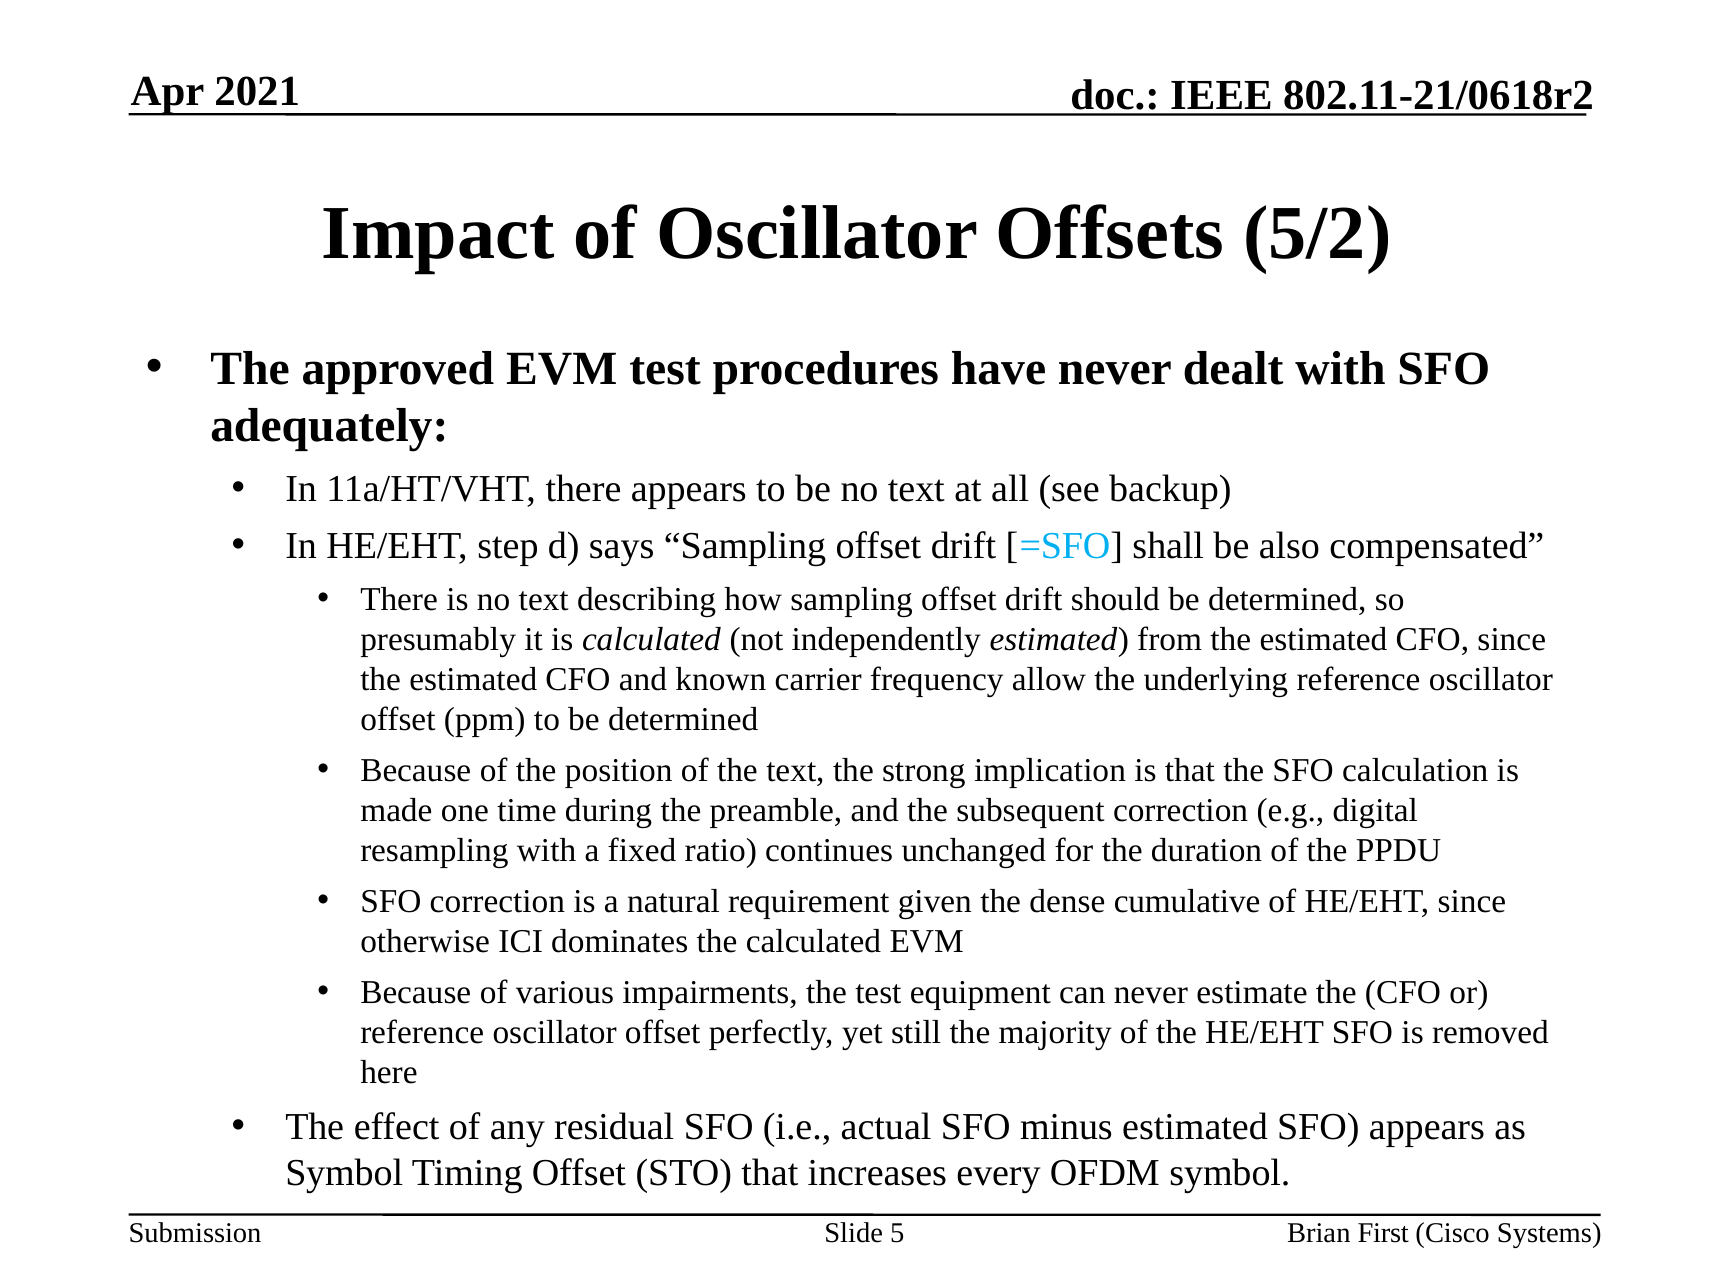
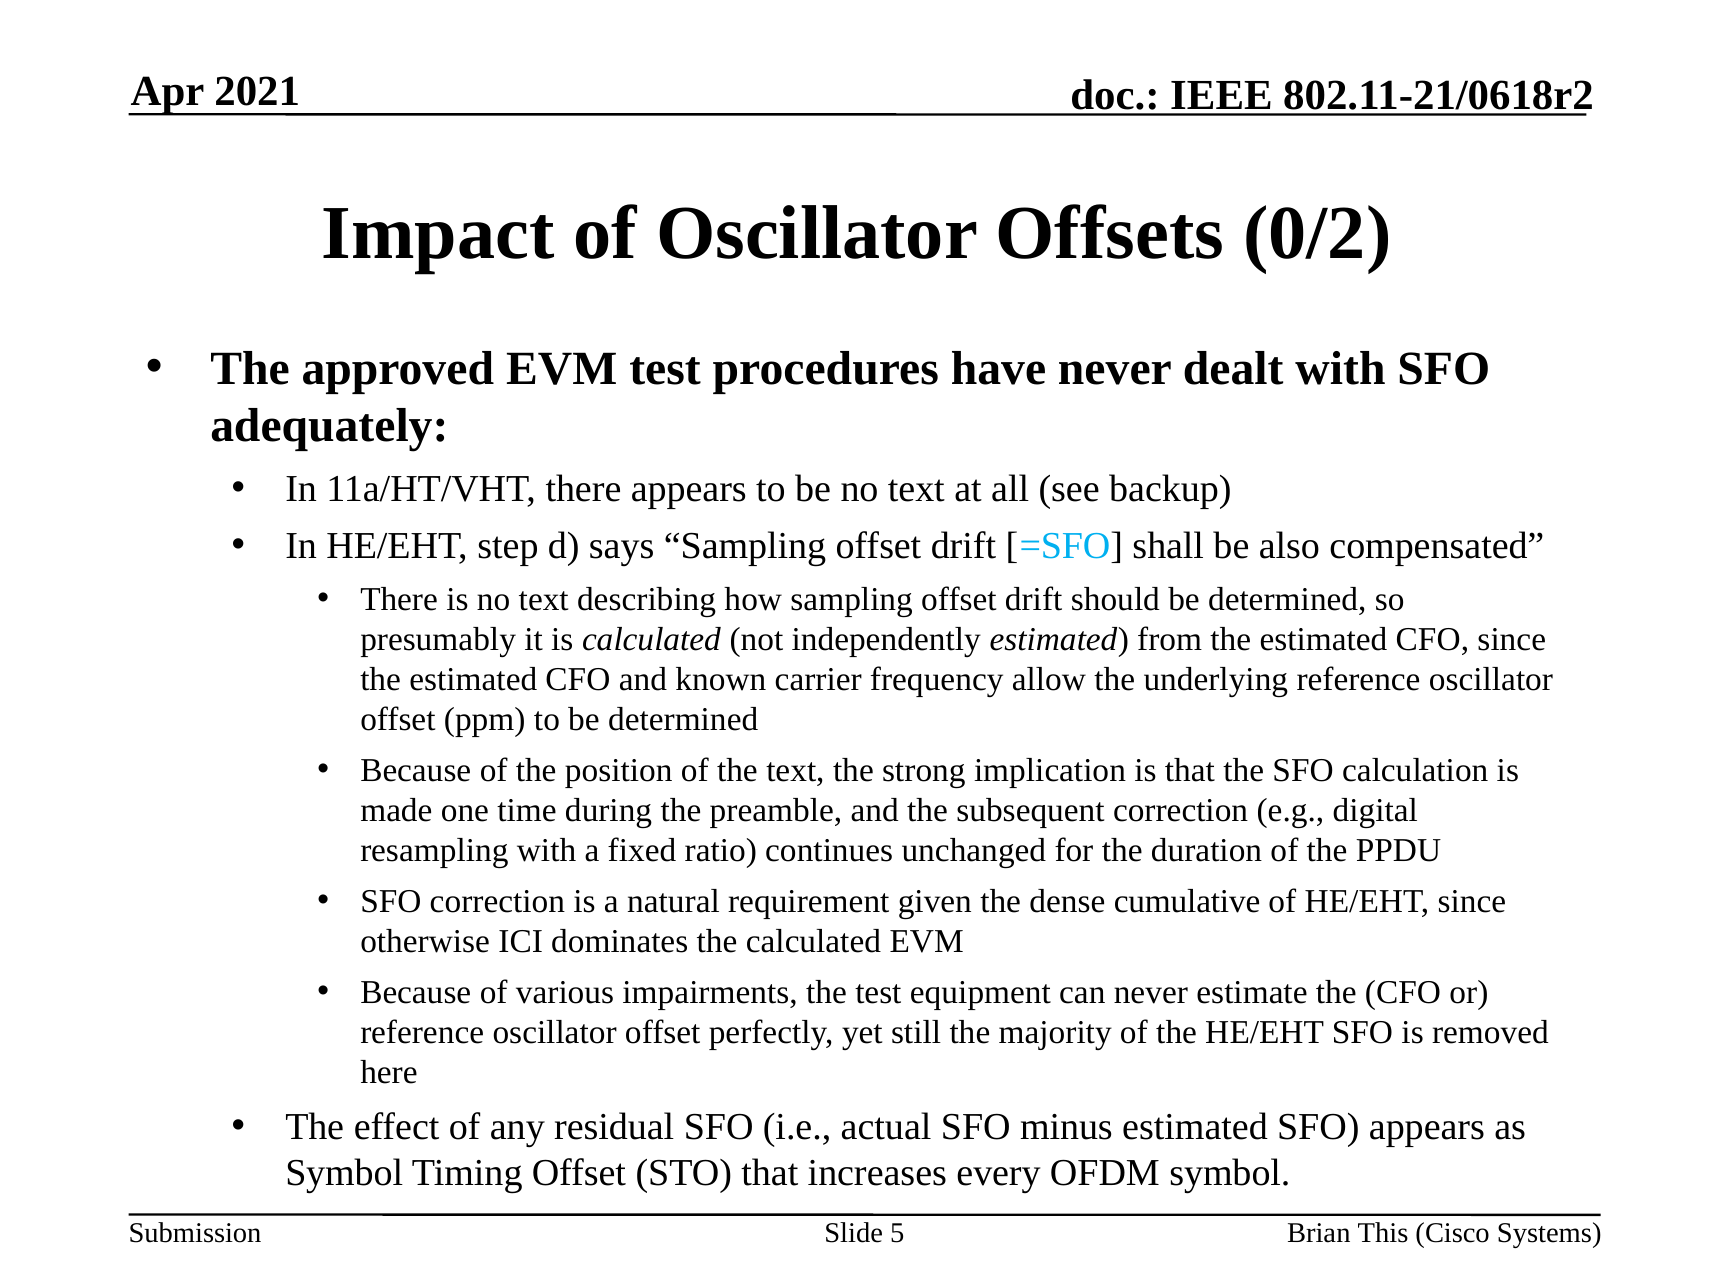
5/2: 5/2 -> 0/2
First: First -> This
